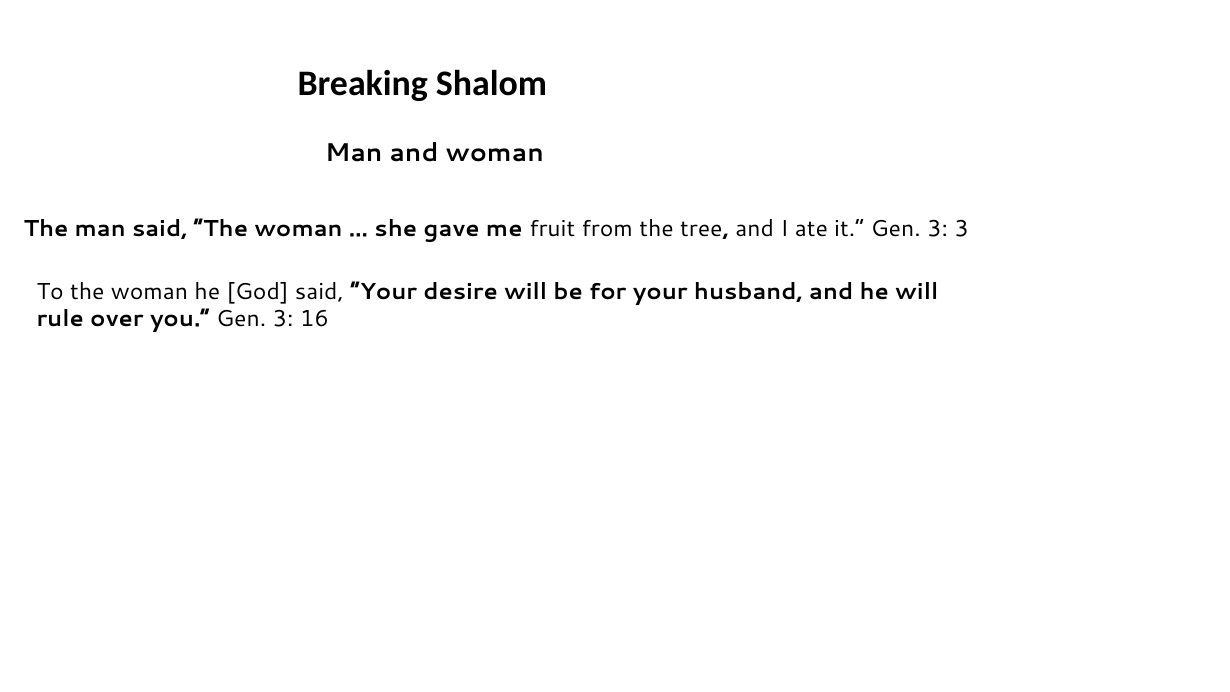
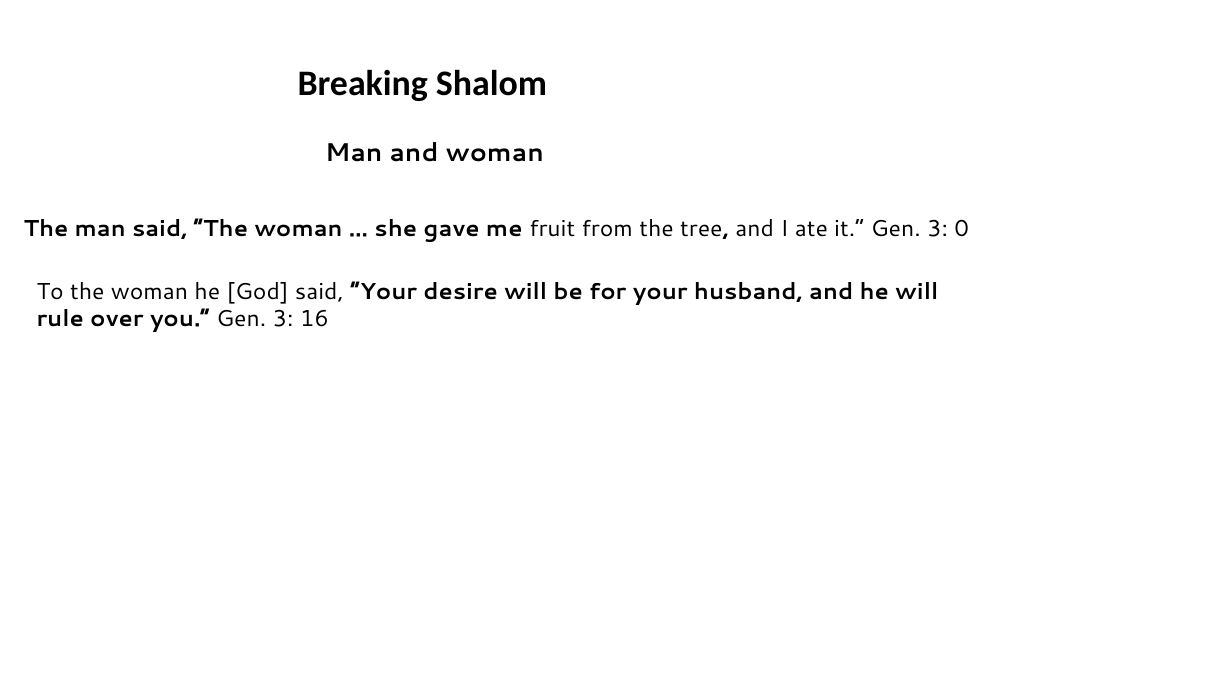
3 3: 3 -> 0
